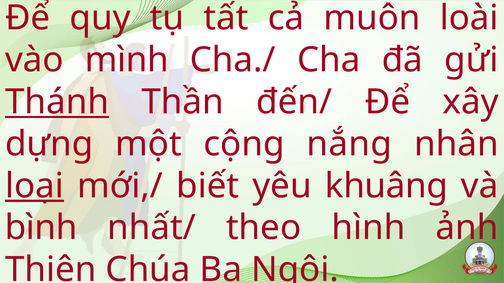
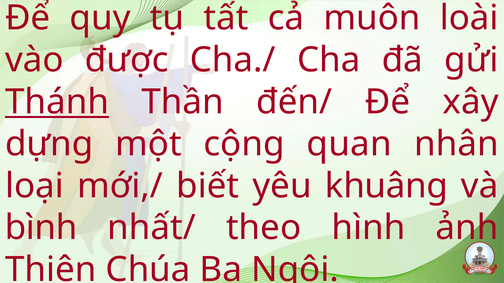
mình: mình -> được
nắng: nắng -> quan
loại underline: present -> none
